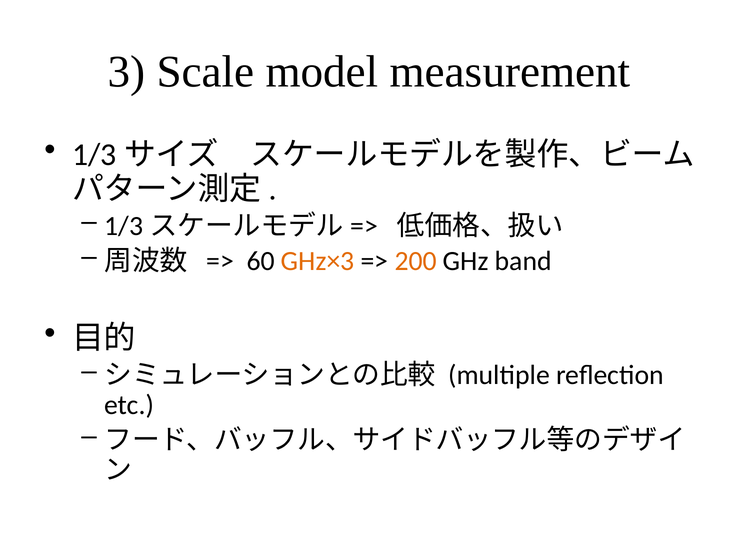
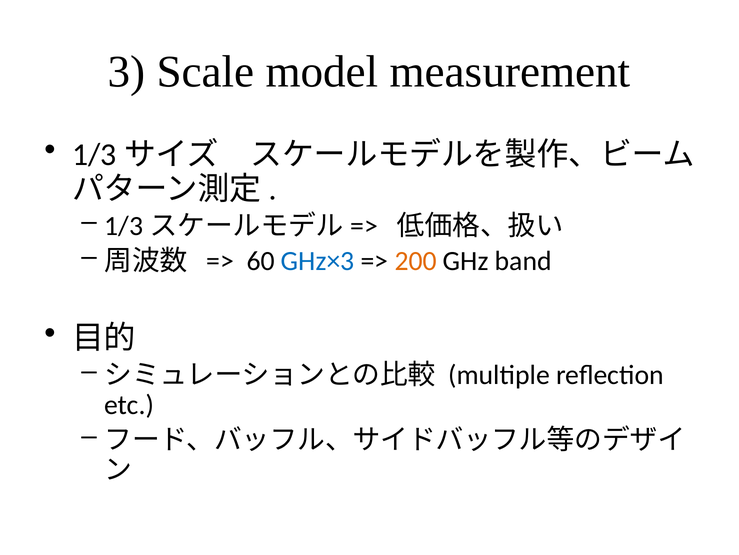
GHz×3 colour: orange -> blue
